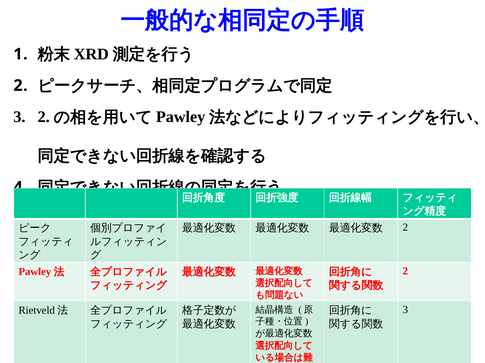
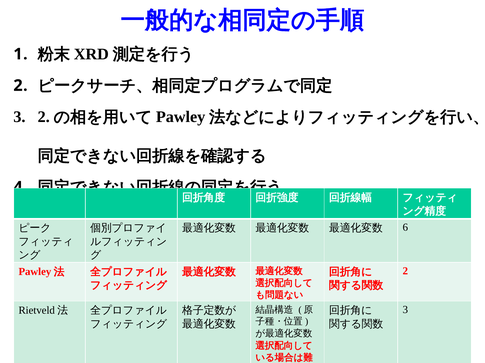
2 at (405, 228): 2 -> 6
